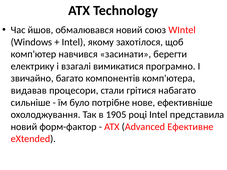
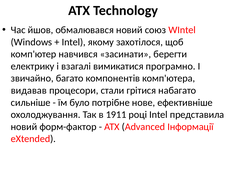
1905: 1905 -> 1911
Ефективне: Ефективне -> Інформації
